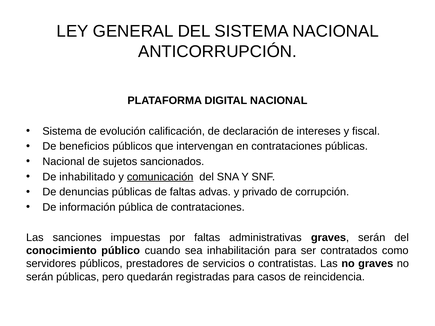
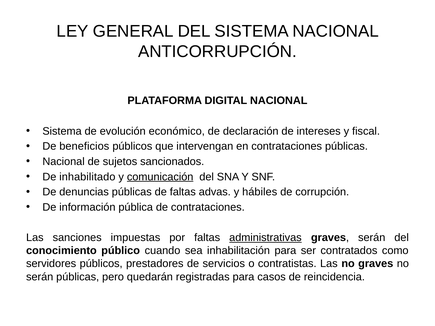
calificación: calificación -> económico
privado: privado -> hábiles
administrativas underline: none -> present
